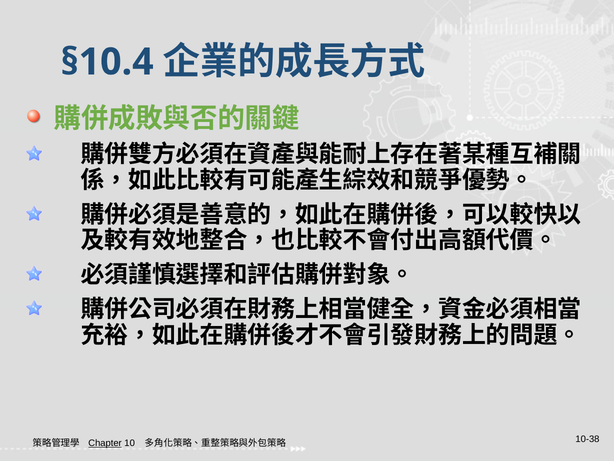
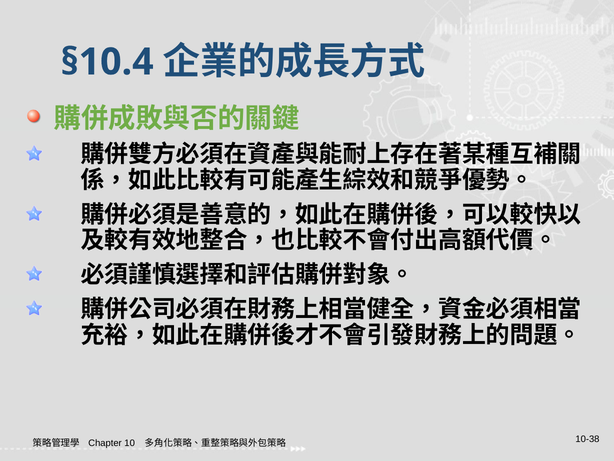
Chapter underline: present -> none
